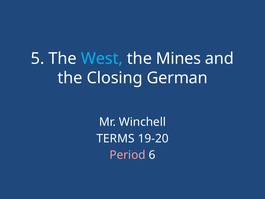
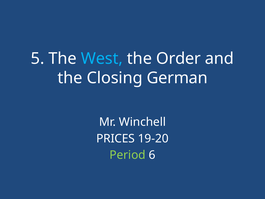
Mines: Mines -> Order
TERMS: TERMS -> PRICES
Period colour: pink -> light green
